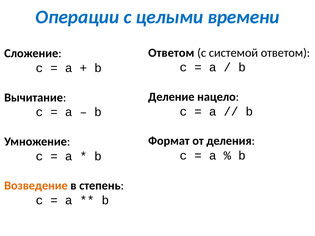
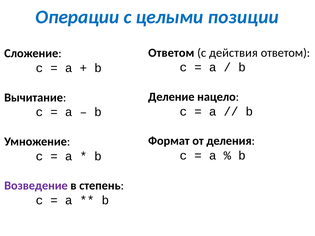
времени: времени -> позиции
системой: системой -> действия
Возведение colour: orange -> purple
